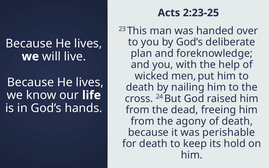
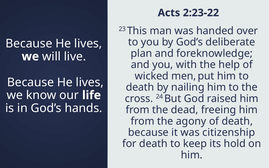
2:23-25: 2:23-25 -> 2:23-22
perishable: perishable -> citizenship
